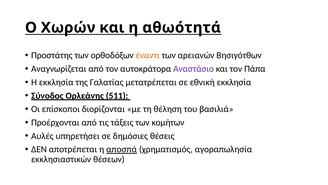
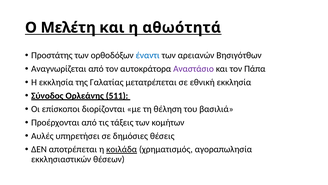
Χωρών: Χωρών -> Μελέτη
έναντι colour: orange -> blue
αποσπά: αποσπά -> κοιλάδα
